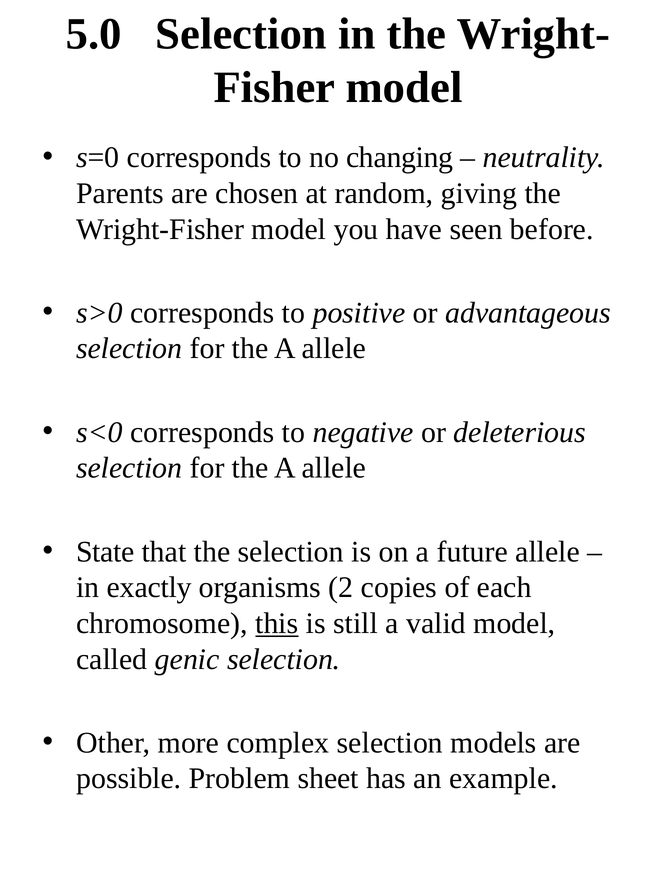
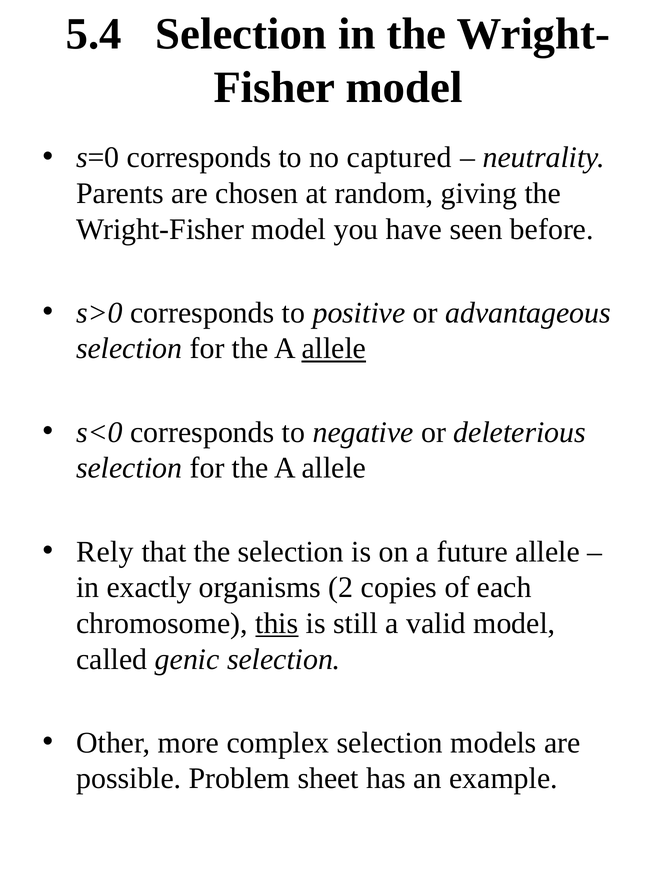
5.0: 5.0 -> 5.4
changing: changing -> captured
allele at (334, 349) underline: none -> present
State: State -> Rely
